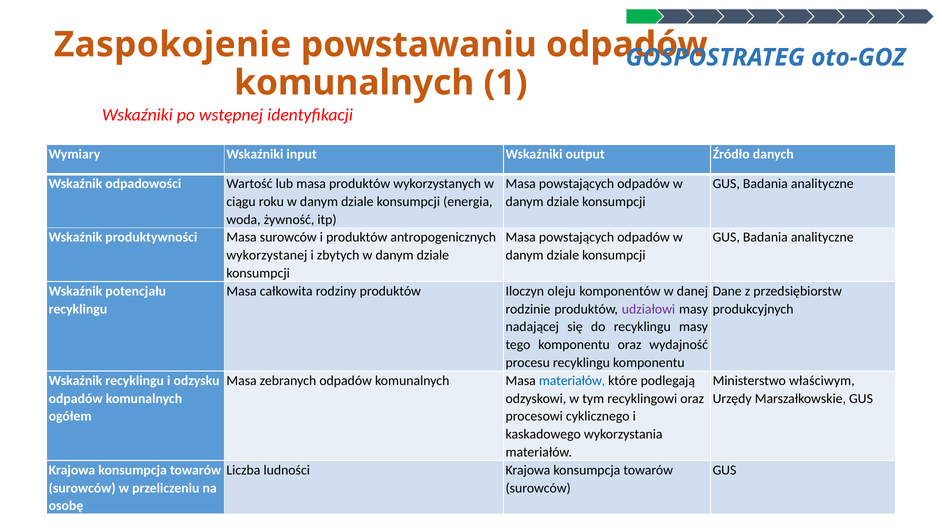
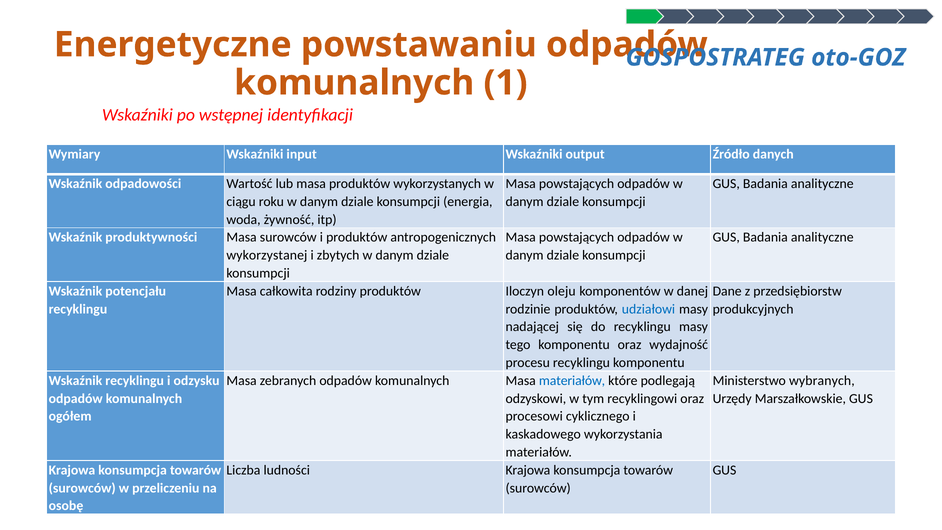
Zaspokojenie: Zaspokojenie -> Energetyczne
udziałowi colour: purple -> blue
właściwym: właściwym -> wybranych
